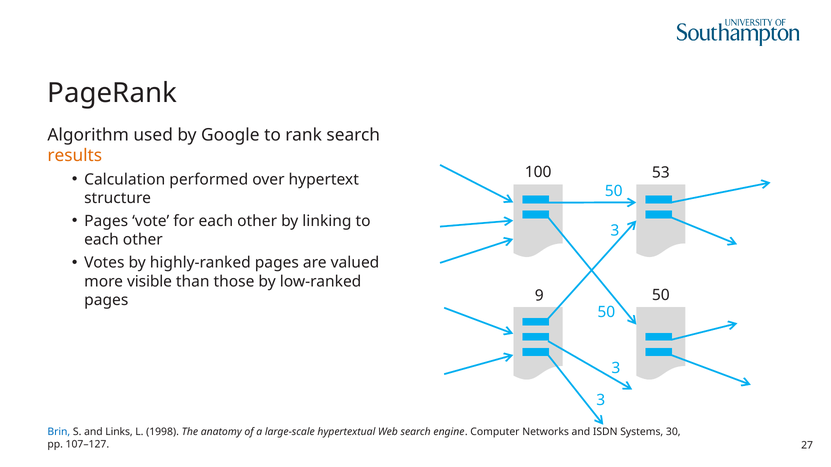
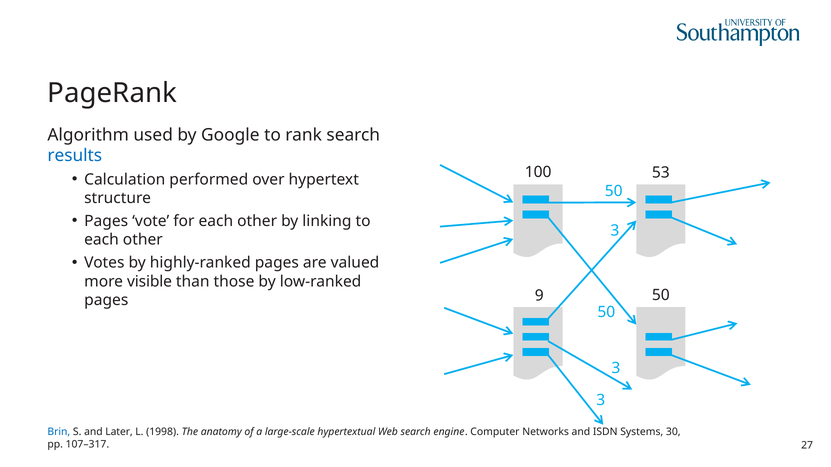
results colour: orange -> blue
Links: Links -> Later
107–127: 107–127 -> 107–317
